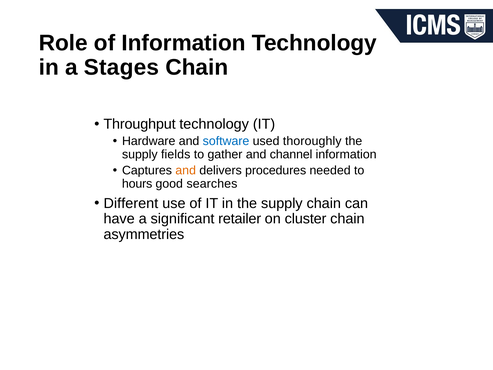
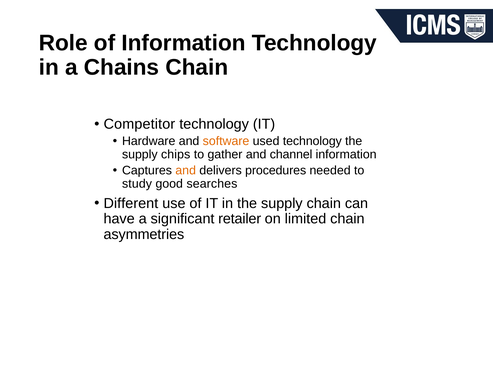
Stages: Stages -> Chains
Throughput: Throughput -> Competitor
software colour: blue -> orange
used thoroughly: thoroughly -> technology
fields: fields -> chips
hours: hours -> study
cluster: cluster -> limited
